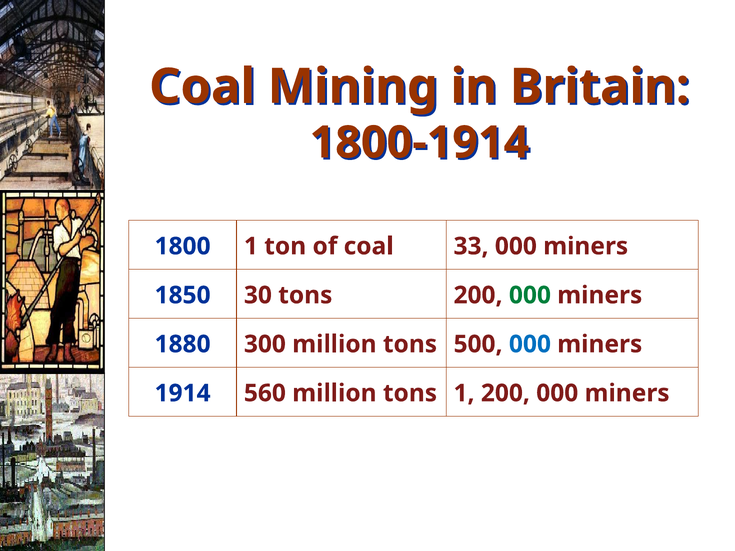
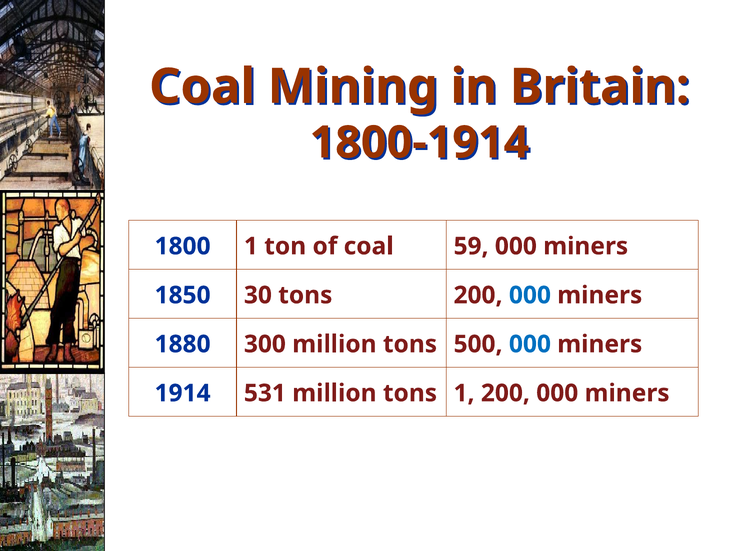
33: 33 -> 59
000 at (530, 295) colour: green -> blue
560: 560 -> 531
